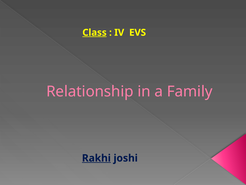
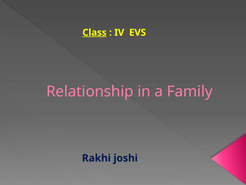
Rakhi underline: present -> none
